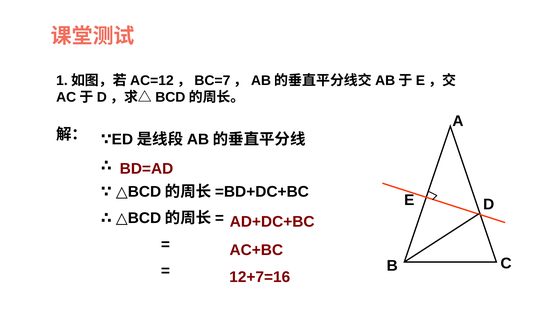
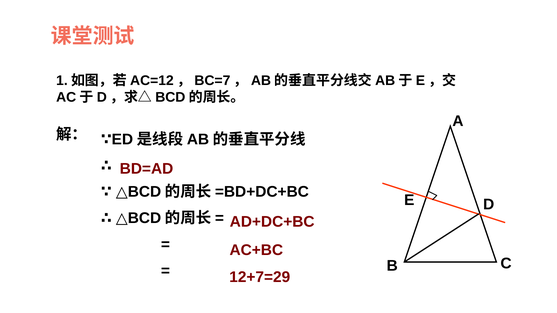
12+7=16: 12+7=16 -> 12+7=29
